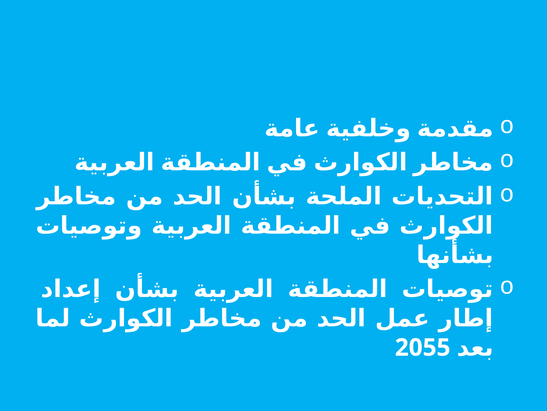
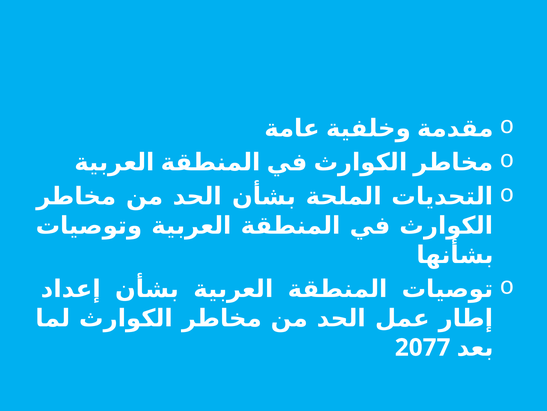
2055: 2055 -> 2077
